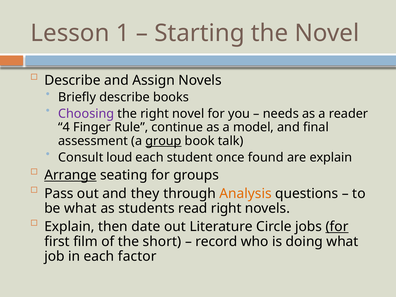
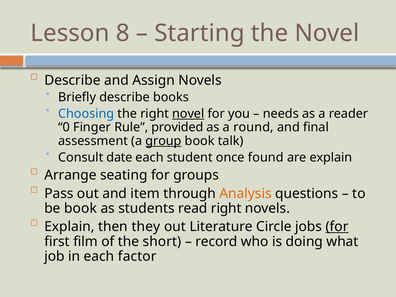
1: 1 -> 8
Choosing colour: purple -> blue
novel at (188, 114) underline: none -> present
4: 4 -> 0
continue: continue -> provided
model: model -> round
loud: loud -> date
Arrange underline: present -> none
they: they -> item
be what: what -> book
date: date -> they
